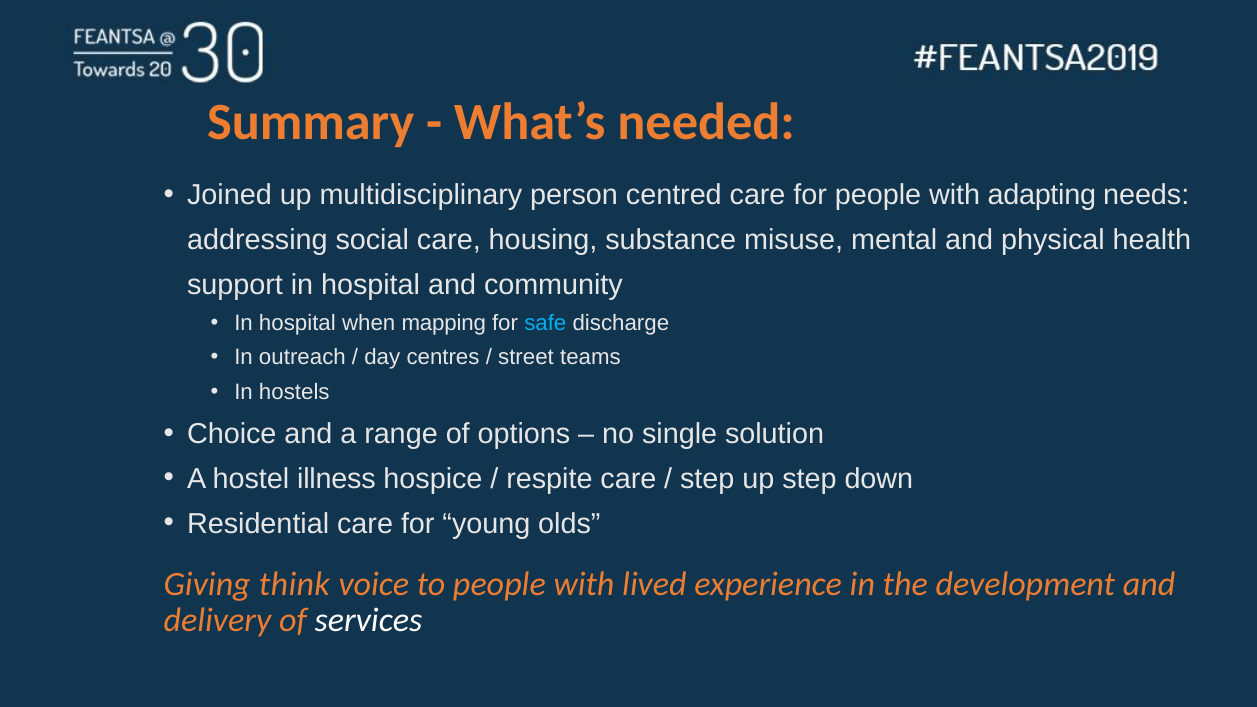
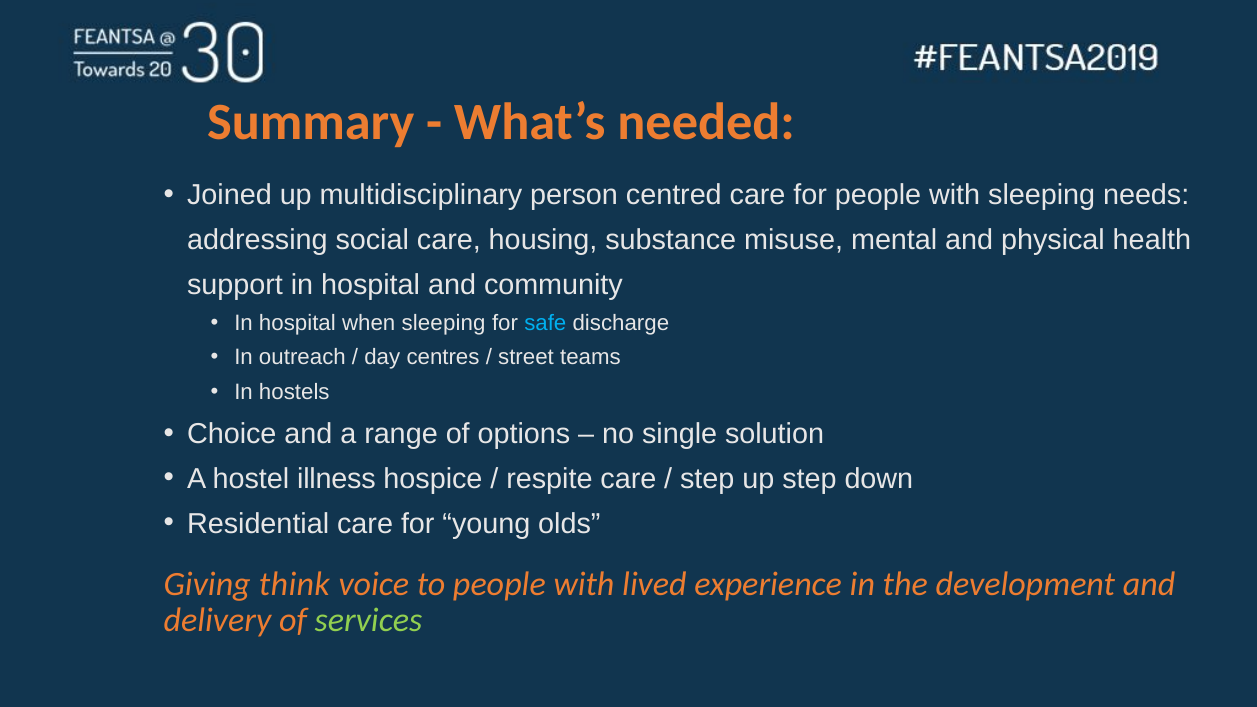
with adapting: adapting -> sleeping
when mapping: mapping -> sleeping
services colour: white -> light green
